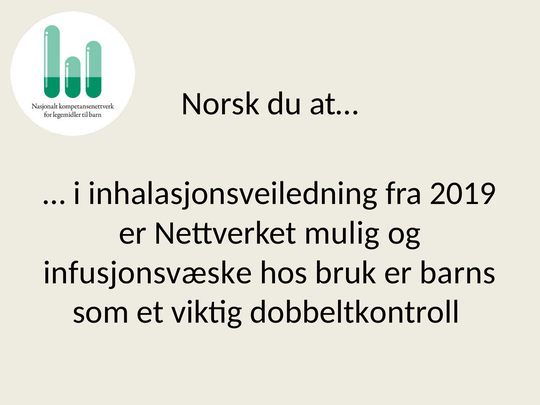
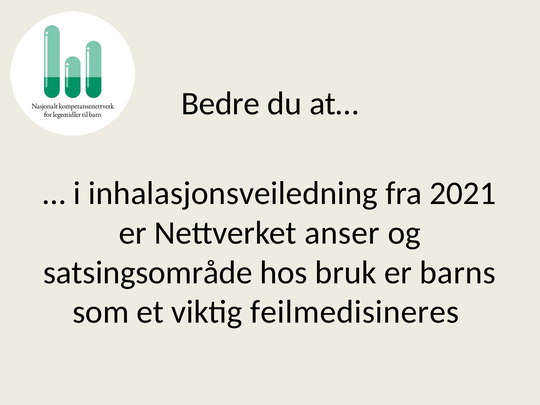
Norsk: Norsk -> Bedre
2019: 2019 -> 2021
mulig: mulig -> anser
infusjonsvæske: infusjonsvæske -> satsingsområde
dobbeltkontroll: dobbeltkontroll -> feilmedisineres
